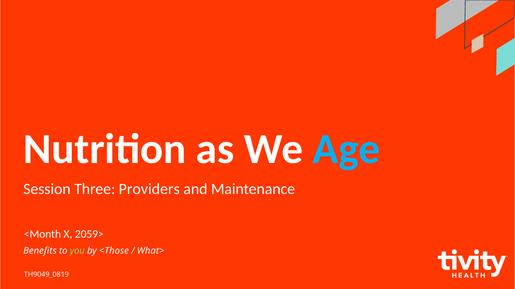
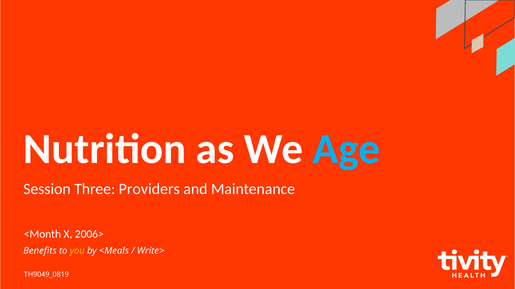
2059>: 2059> -> 2006>
you colour: light green -> yellow
<Those: <Those -> <Meals
What>: What> -> Write>
